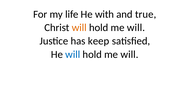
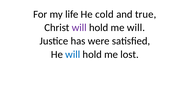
with: with -> cold
will at (79, 28) colour: orange -> purple
keep: keep -> were
will at (129, 55): will -> lost
